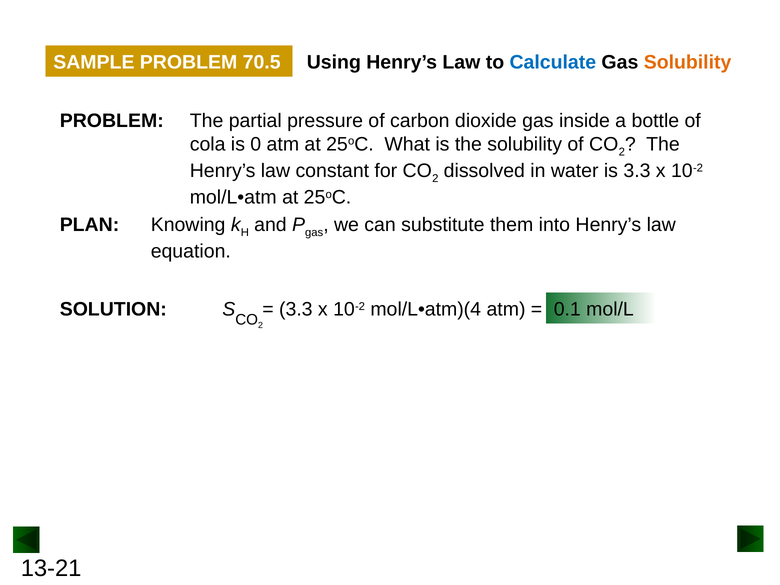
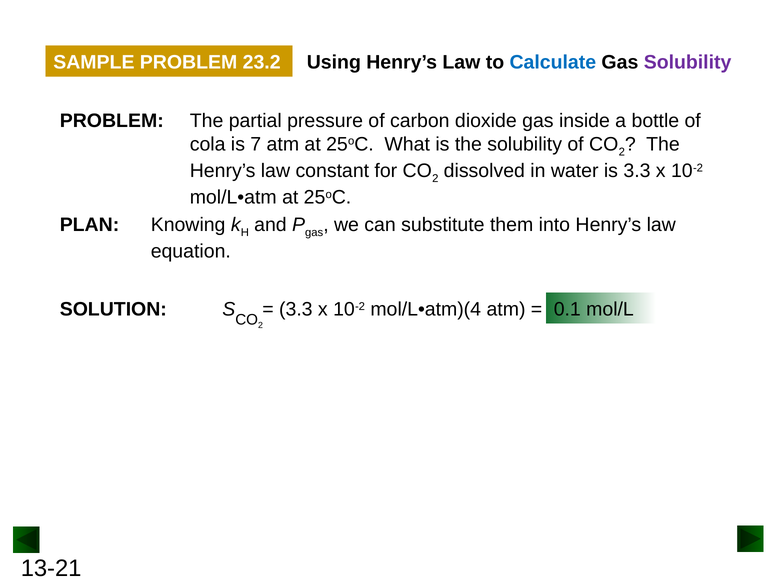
70.5: 70.5 -> 23.2
Solubility at (688, 62) colour: orange -> purple
0: 0 -> 7
